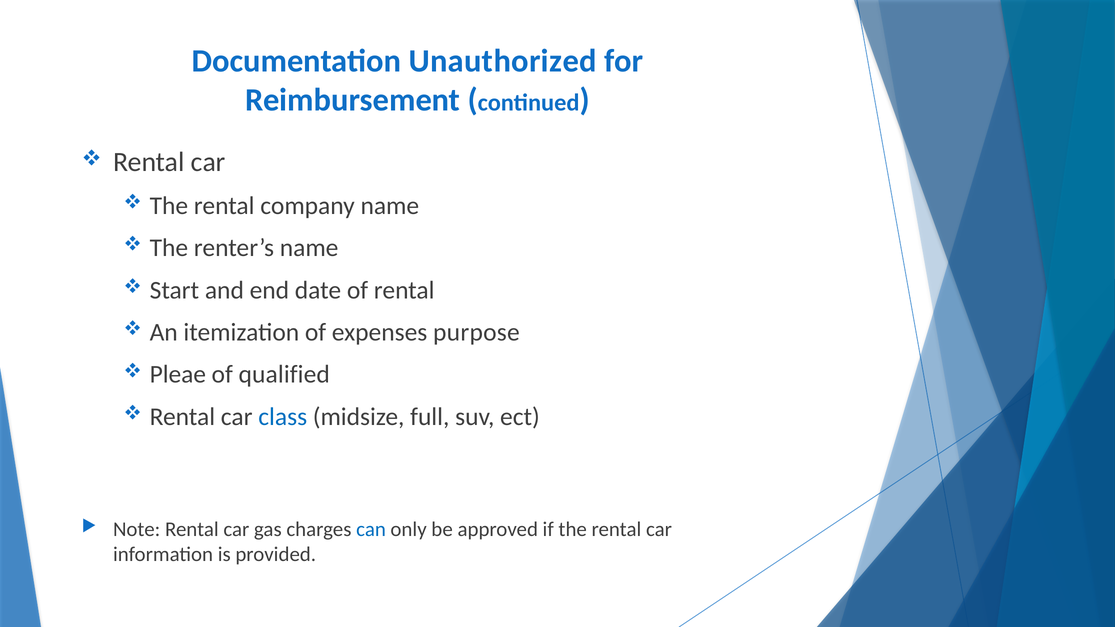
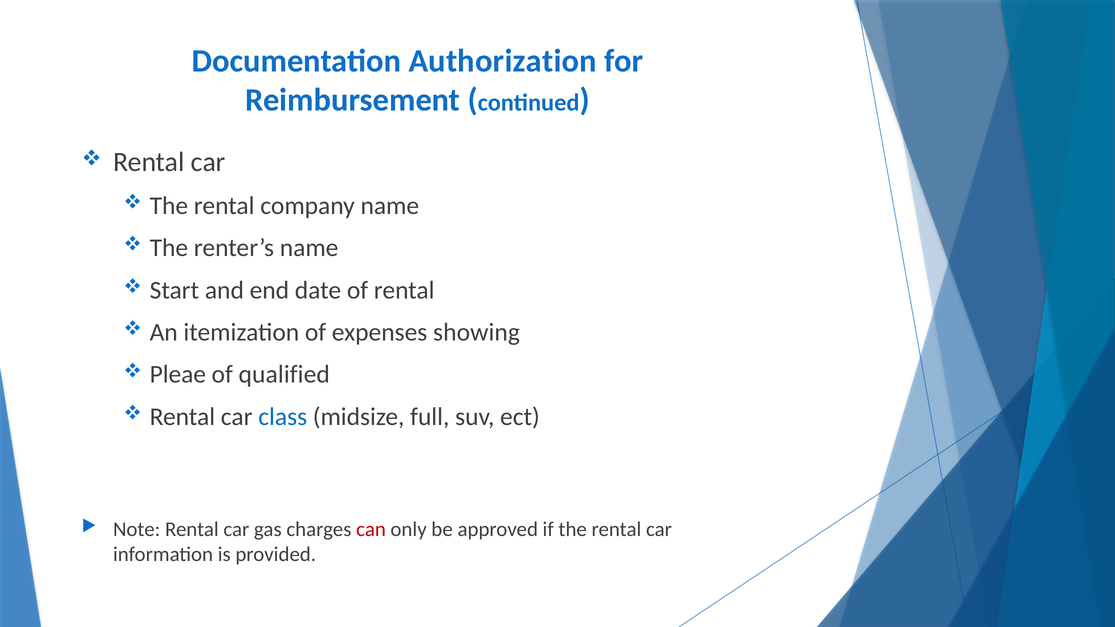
Unauthorized: Unauthorized -> Authorization
purpose: purpose -> showing
can colour: blue -> red
